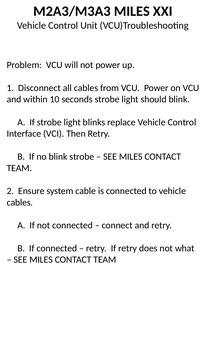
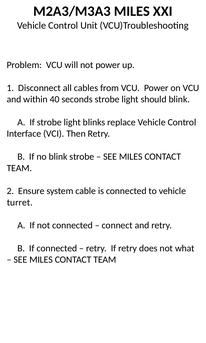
10: 10 -> 40
cables at (20, 203): cables -> turret
